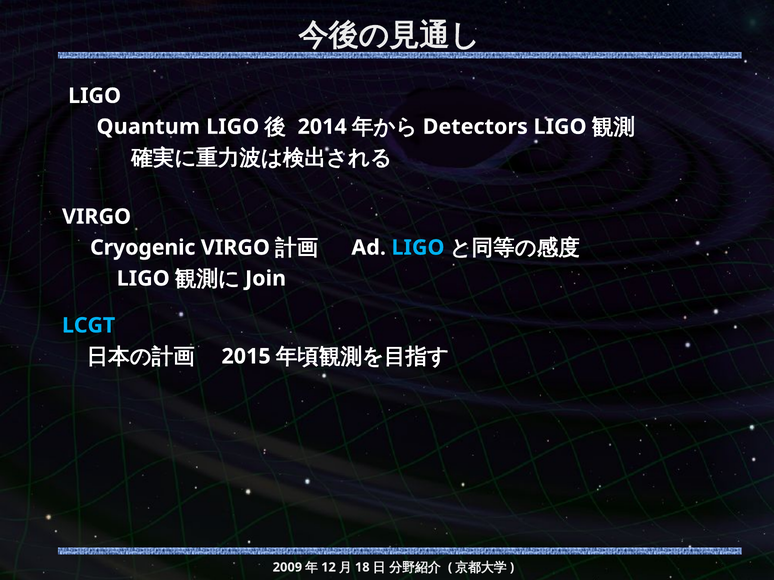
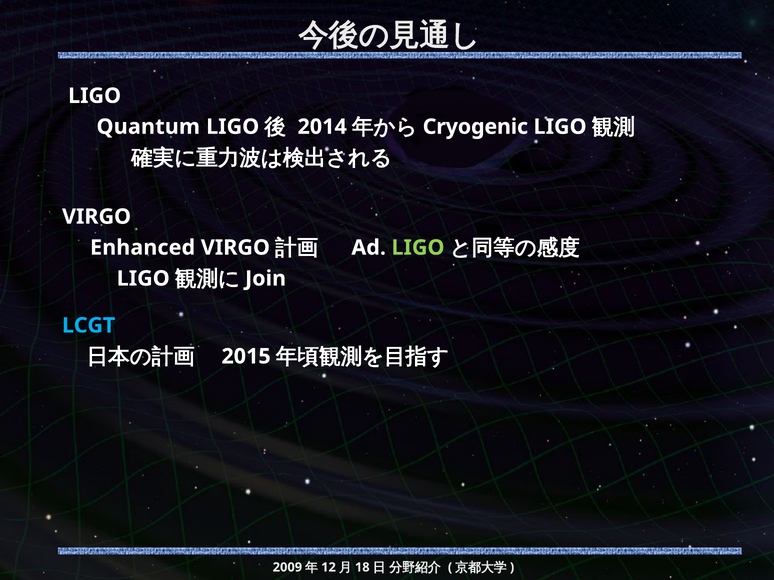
Detectors: Detectors -> Cryogenic
Cryogenic: Cryogenic -> Enhanced
LIGO at (418, 248) colour: light blue -> light green
